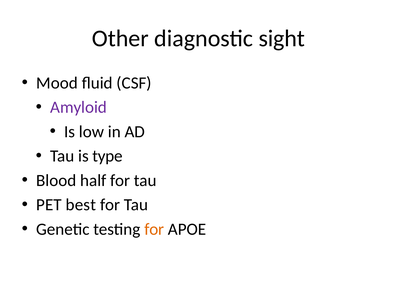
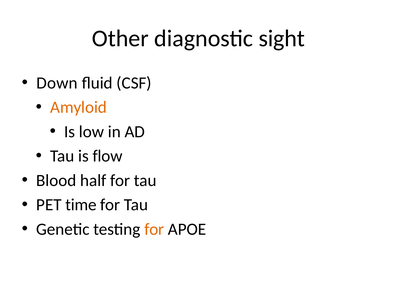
Mood: Mood -> Down
Amyloid colour: purple -> orange
type: type -> flow
best: best -> time
